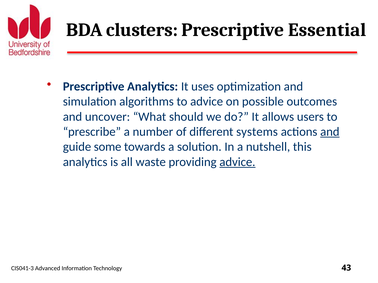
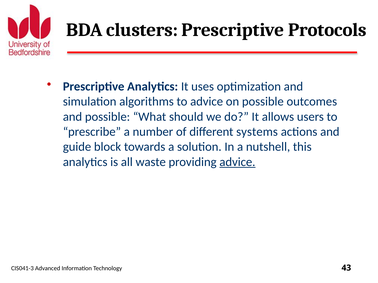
Essential: Essential -> Protocols
and uncover: uncover -> possible
and at (330, 132) underline: present -> none
some: some -> block
